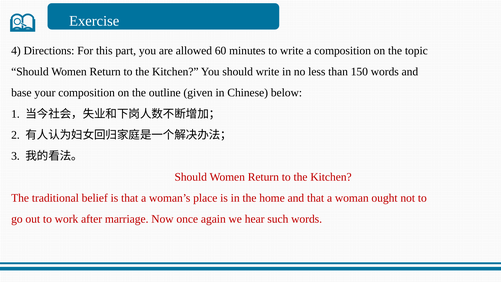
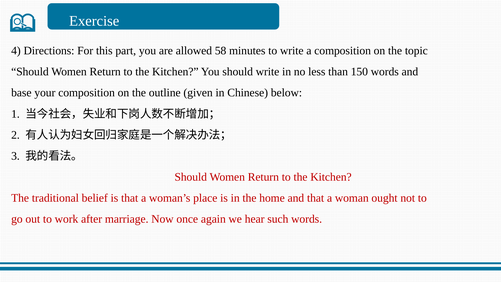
60: 60 -> 58
